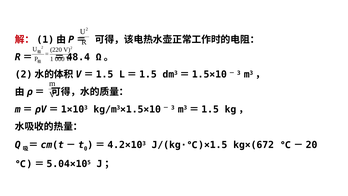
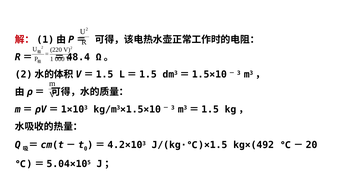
kg×(672: kg×(672 -> kg×(492
